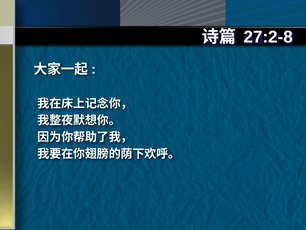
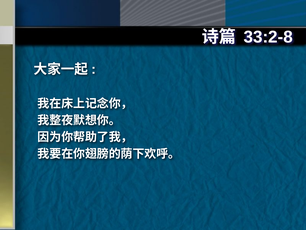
27:2-8: 27:2-8 -> 33:2-8
